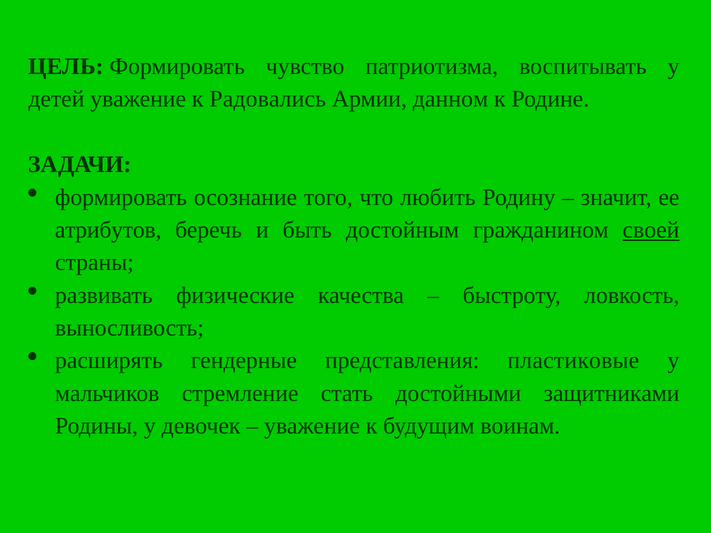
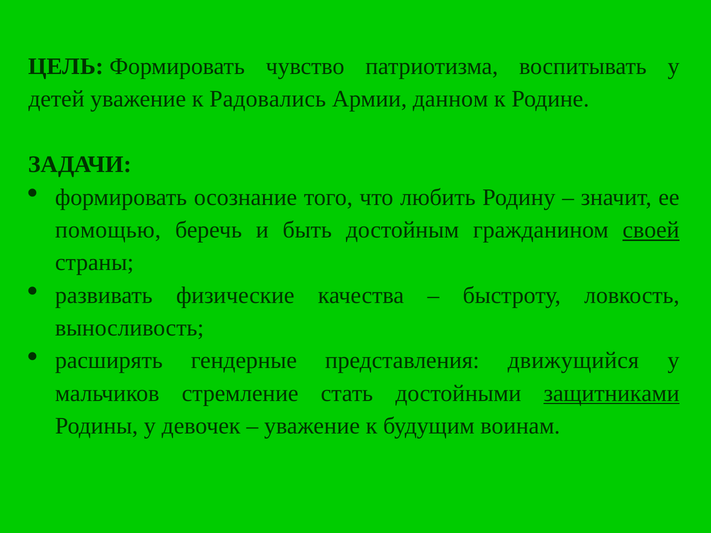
атрибутов: атрибутов -> помощью
пластиковые: пластиковые -> движущийся
защитниками underline: none -> present
